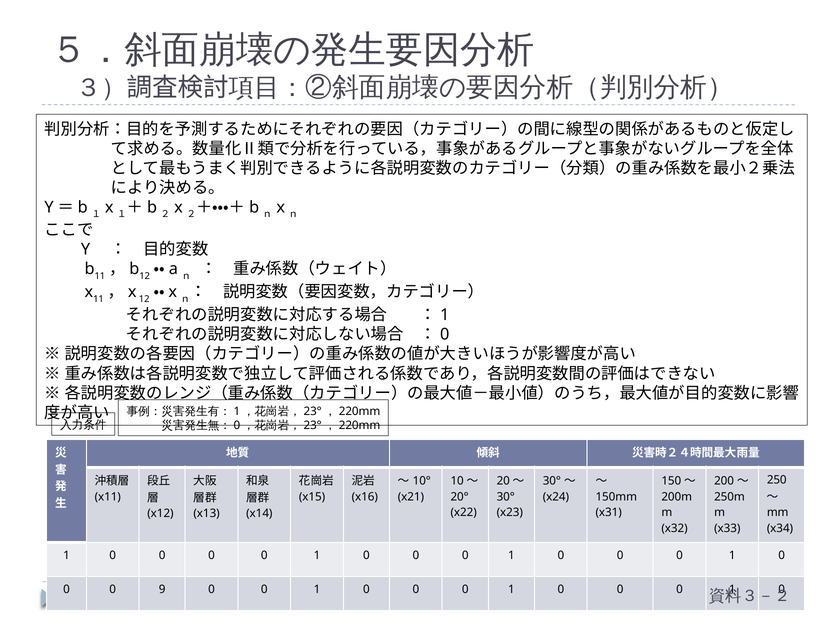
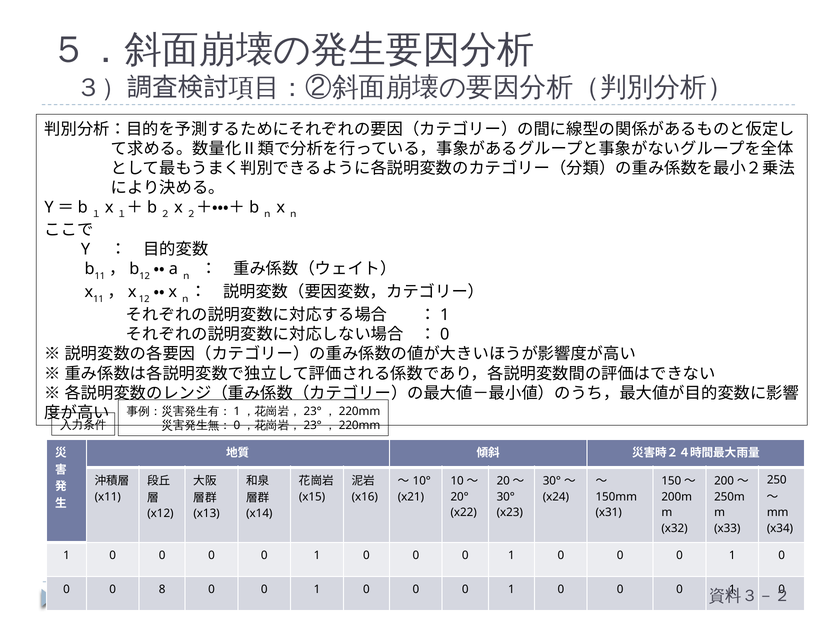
9: 9 -> 8
